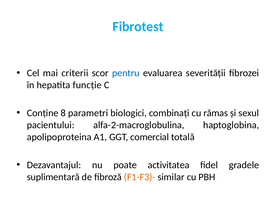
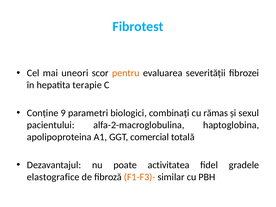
criterii: criterii -> uneori
pentru colour: blue -> orange
funcție: funcție -> terapie
8: 8 -> 9
suplimentară: suplimentară -> elastografice
